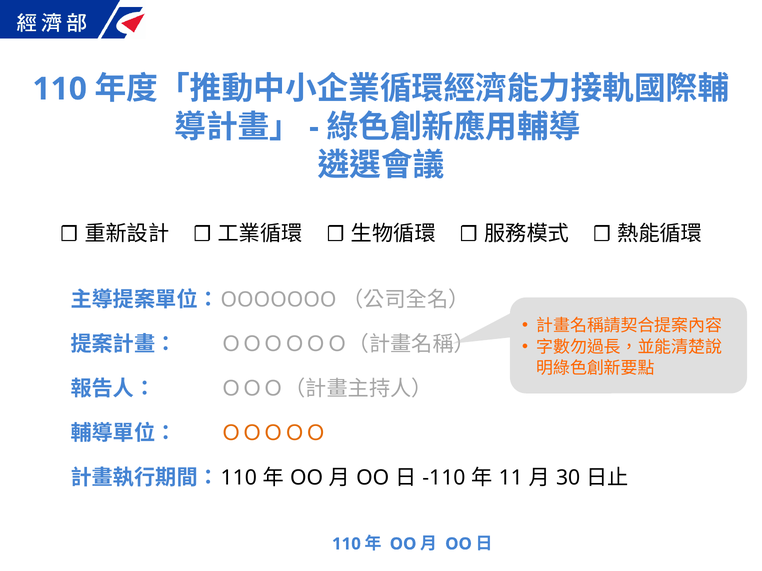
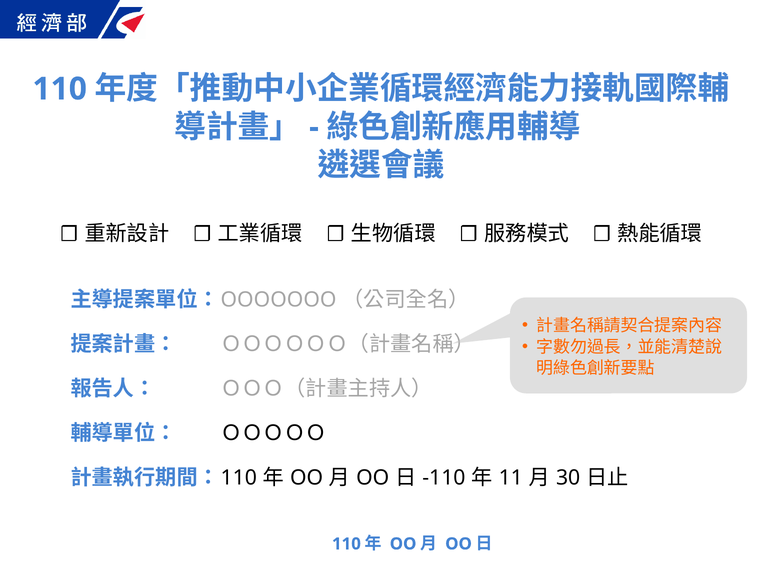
ＯＯＯＯＯ colour: orange -> black
